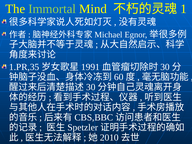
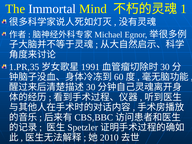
Immortal colour: light green -> white
